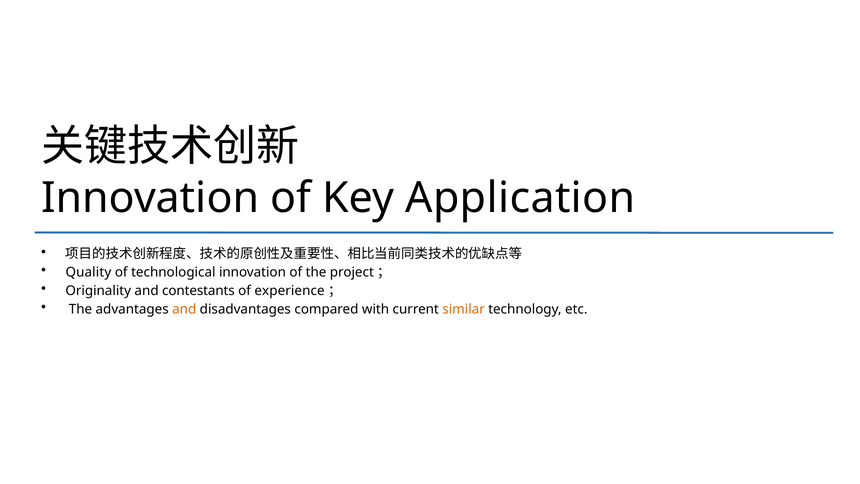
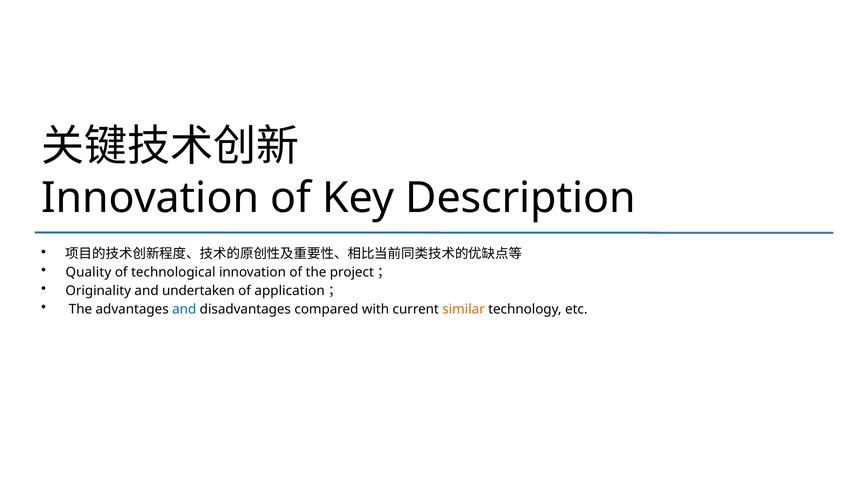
Application: Application -> Description
contestants: contestants -> undertaken
experience: experience -> application
and at (184, 309) colour: orange -> blue
